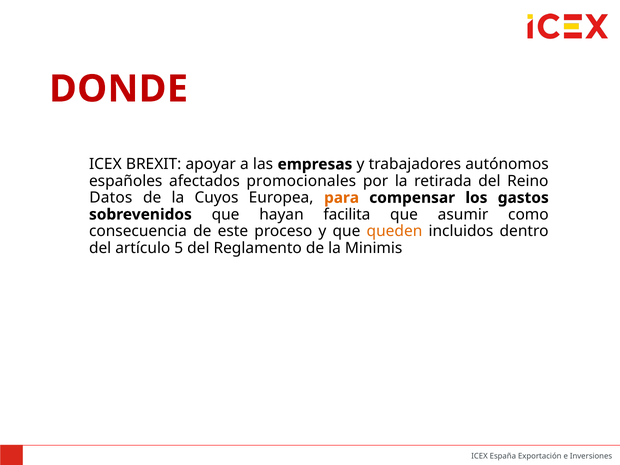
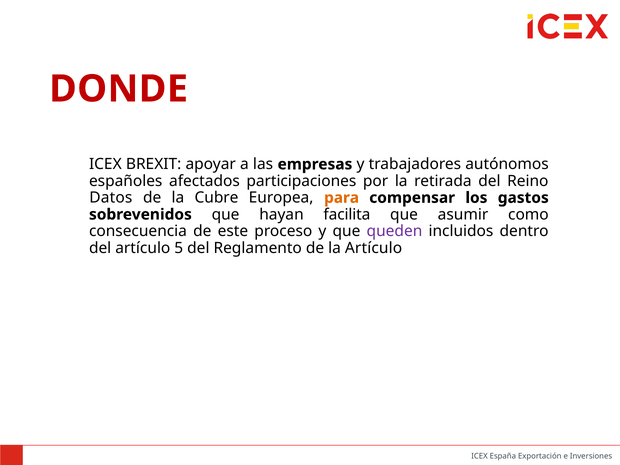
promocionales: promocionales -> participaciones
Cuyos: Cuyos -> Cubre
queden colour: orange -> purple
la Minimis: Minimis -> Artículo
